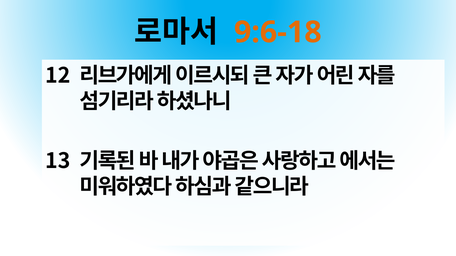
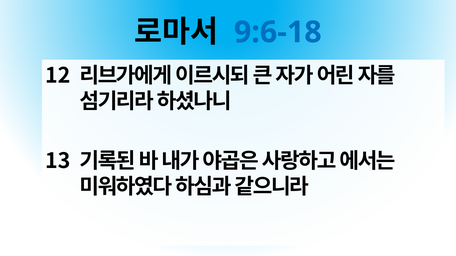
9:6-18 colour: orange -> blue
